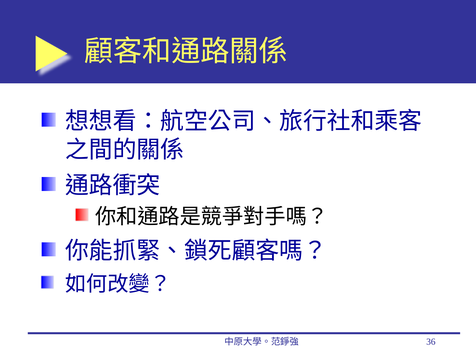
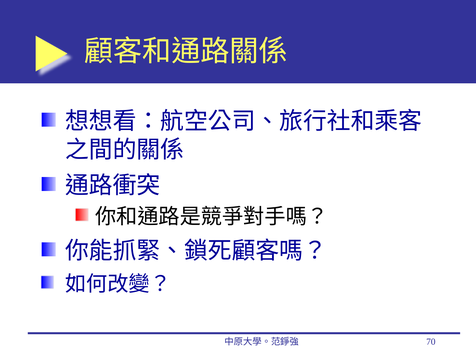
36: 36 -> 70
